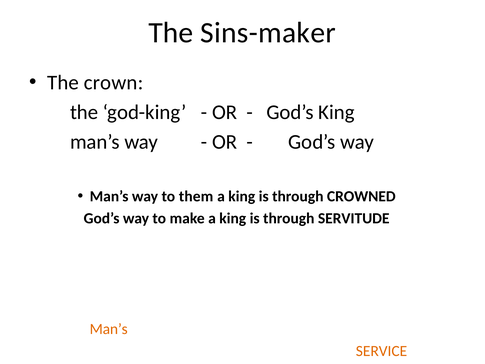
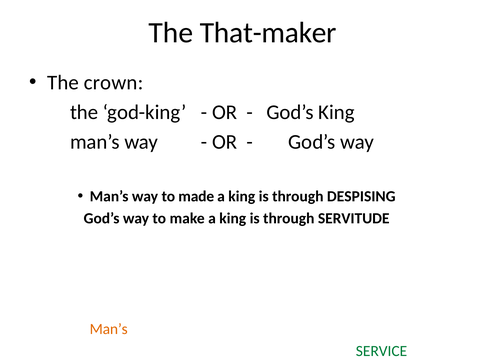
Sins-maker: Sins-maker -> That-maker
them: them -> made
CROWNED: CROWNED -> DESPISING
SERVICE colour: orange -> green
